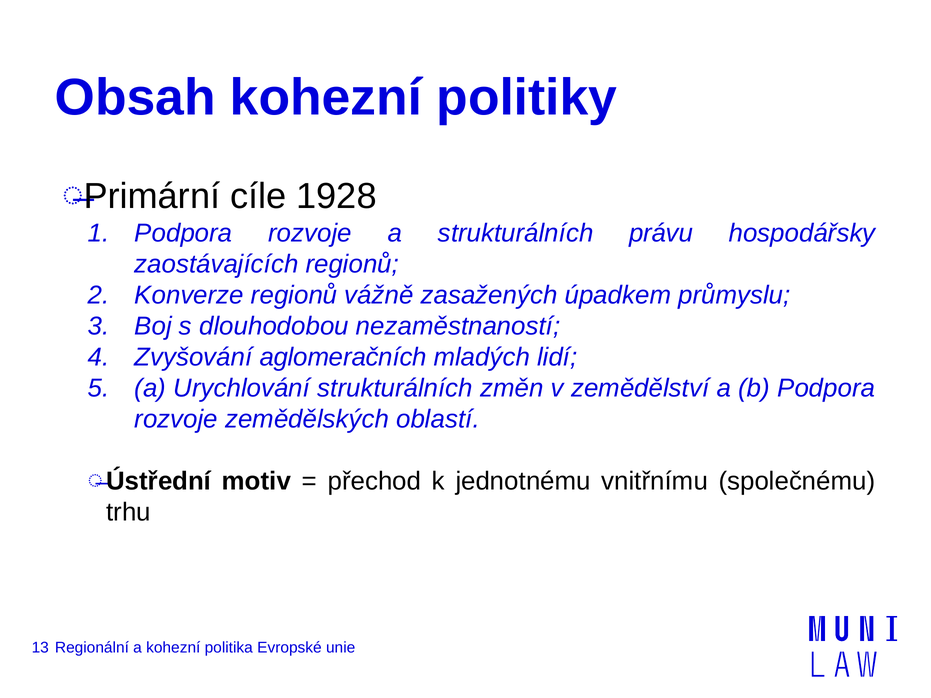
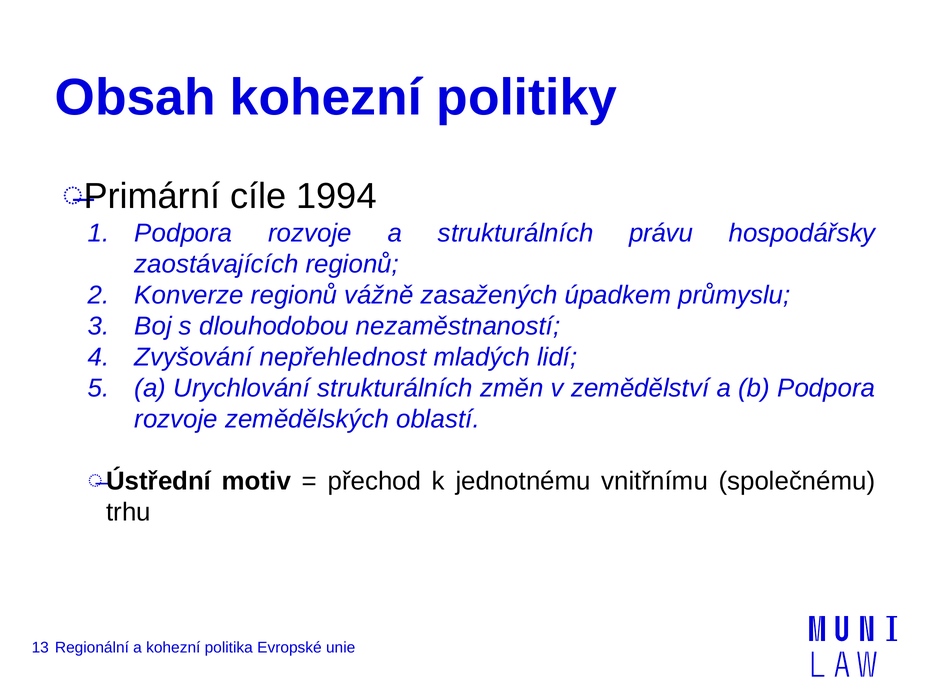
1928: 1928 -> 1994
aglomeračních: aglomeračních -> nepřehlednost
